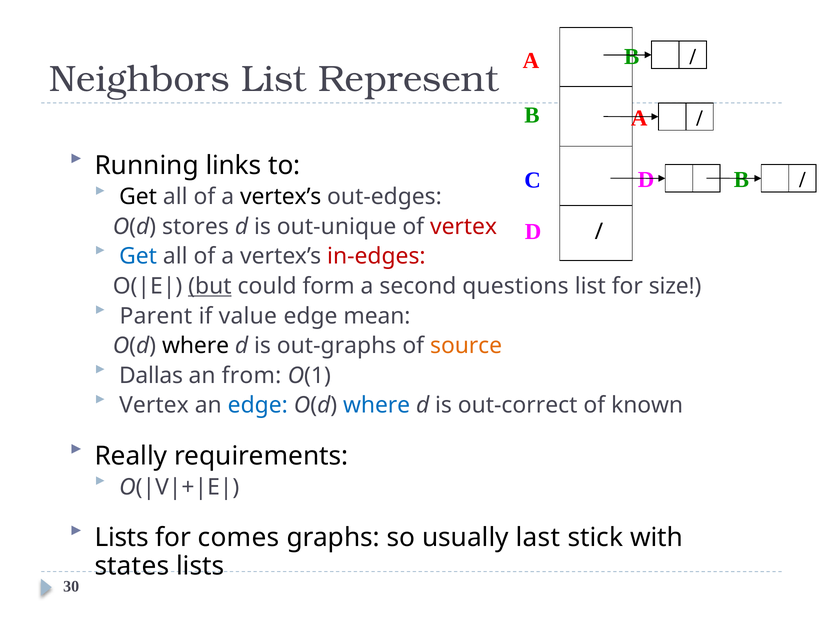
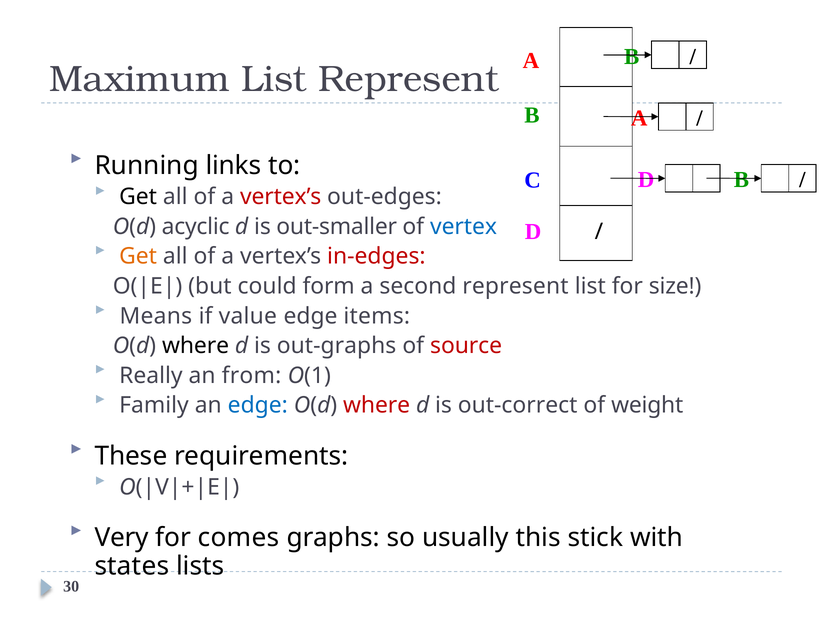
Neighbors: Neighbors -> Maximum
vertex’s at (281, 197) colour: black -> red
stores: stores -> acyclic
out-unique: out-unique -> out-smaller
vertex at (464, 227) colour: red -> blue
Get at (138, 257) colour: blue -> orange
but underline: present -> none
second questions: questions -> represent
Parent: Parent -> Means
mean: mean -> items
source colour: orange -> red
Dallas: Dallas -> Really
Vertex at (154, 406): Vertex -> Family
where at (377, 406) colour: blue -> red
known: known -> weight
Really: Really -> These
Lists at (122, 538): Lists -> Very
last: last -> this
